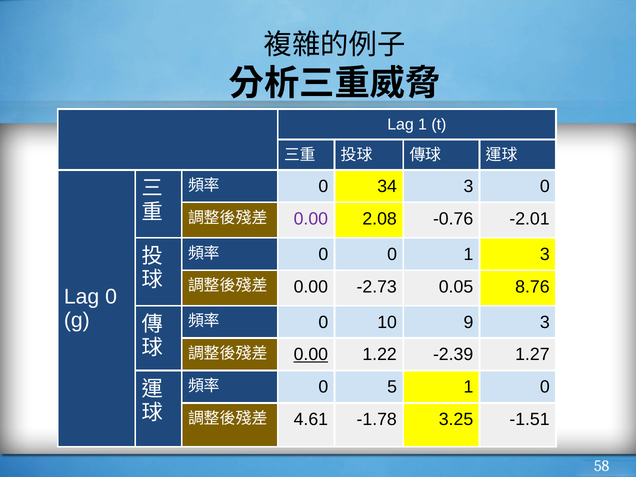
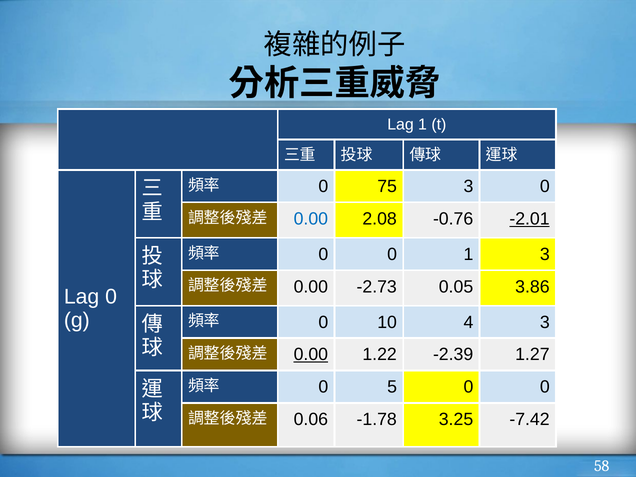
34: 34 -> 75
0.00 at (311, 219) colour: purple -> blue
-2.01 underline: none -> present
8.76: 8.76 -> 3.86
9: 9 -> 4
5 1: 1 -> 0
4.61: 4.61 -> 0.06
-1.51: -1.51 -> -7.42
